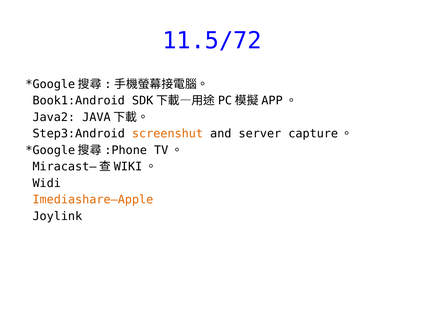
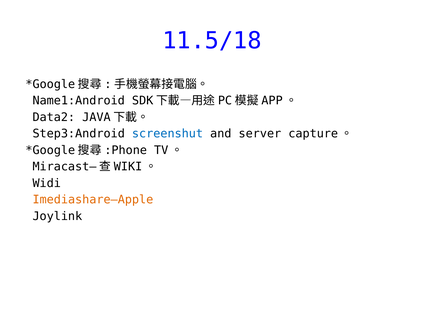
11.5/72: 11.5/72 -> 11.5/18
Book1:Android: Book1:Android -> Name1:Android
Java2: Java2 -> Data2
screenshut colour: orange -> blue
